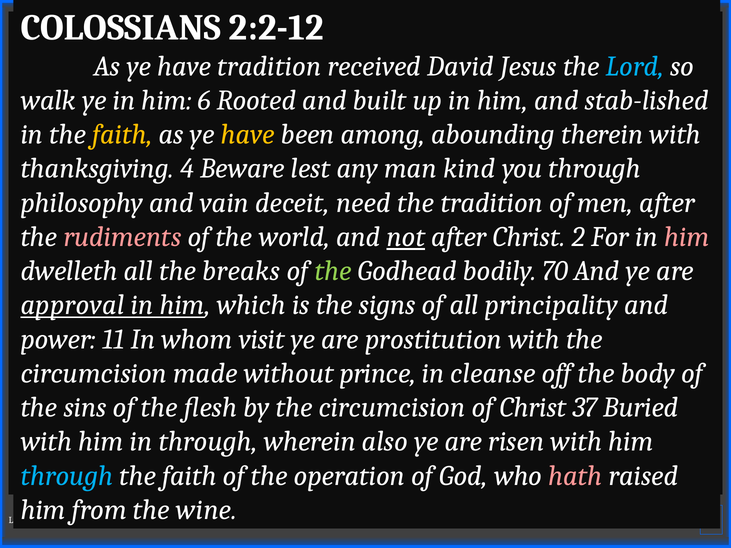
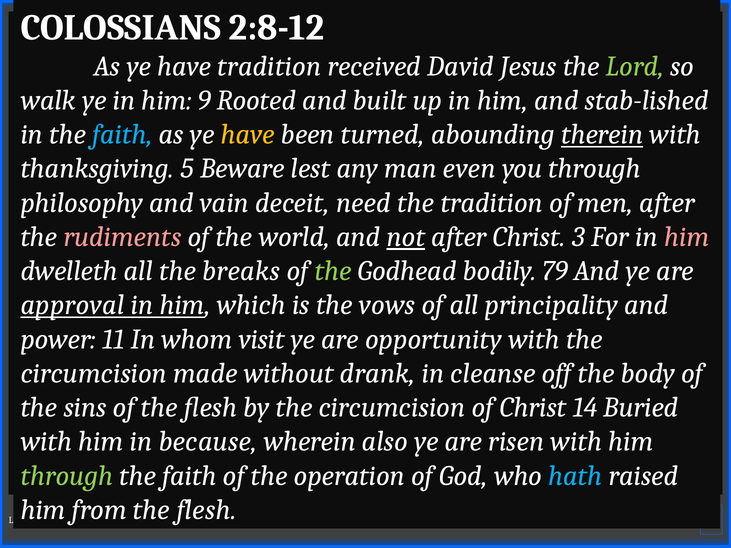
2:2-12: 2:2-12 -> 2:8-12
Lord colour: light blue -> light green
6: 6 -> 9
faith at (122, 135) colour: yellow -> light blue
among: among -> turned
therein underline: none -> present
4: 4 -> 5
kind: kind -> even
2: 2 -> 3
70: 70 -> 79
signs: signs -> vows
prostitution: prostitution -> opportunity
prince: prince -> drank
Christ 37: 37 -> 14
in through: through -> because
through at (67, 476) colour: light blue -> light green
hath colour: pink -> light blue
wine at (206, 510): wine -> flesh
